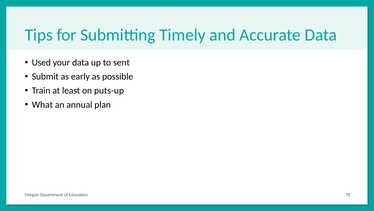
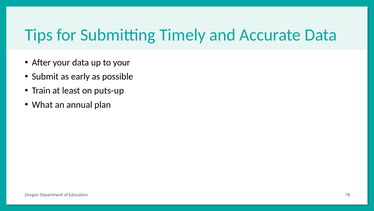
Used: Used -> After
to sent: sent -> your
